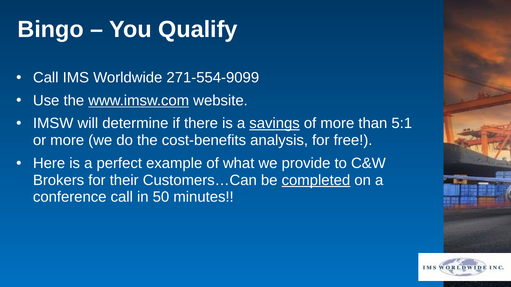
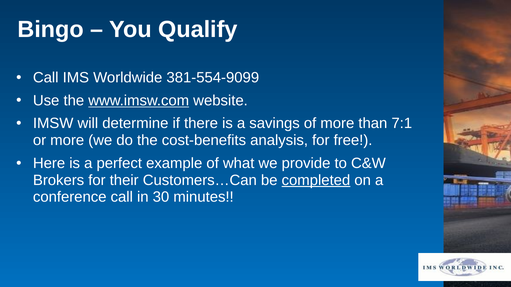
271-554-9099: 271-554-9099 -> 381-554-9099
savings underline: present -> none
5:1: 5:1 -> 7:1
50: 50 -> 30
